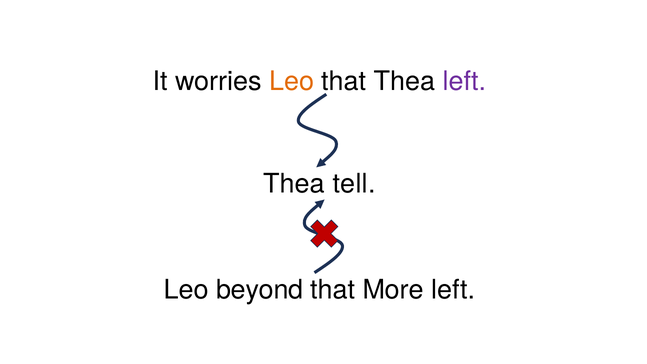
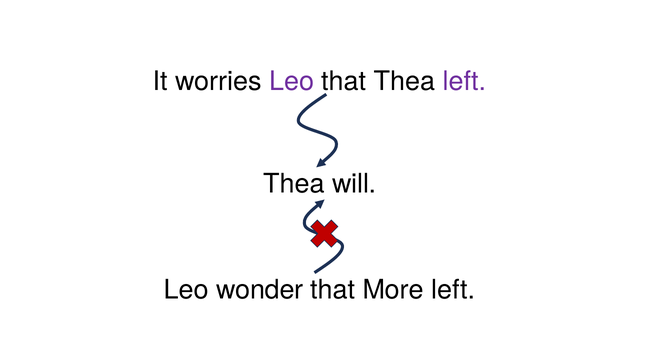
Leo at (292, 81) colour: orange -> purple
tell: tell -> will
beyond: beyond -> wonder
